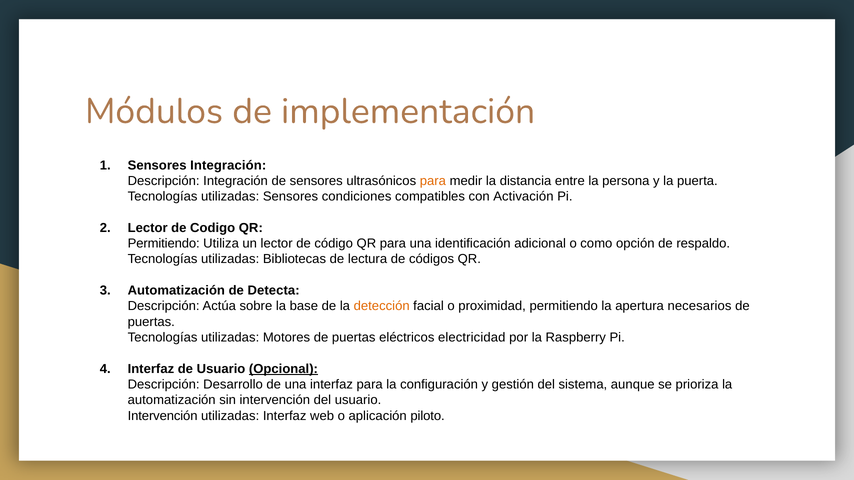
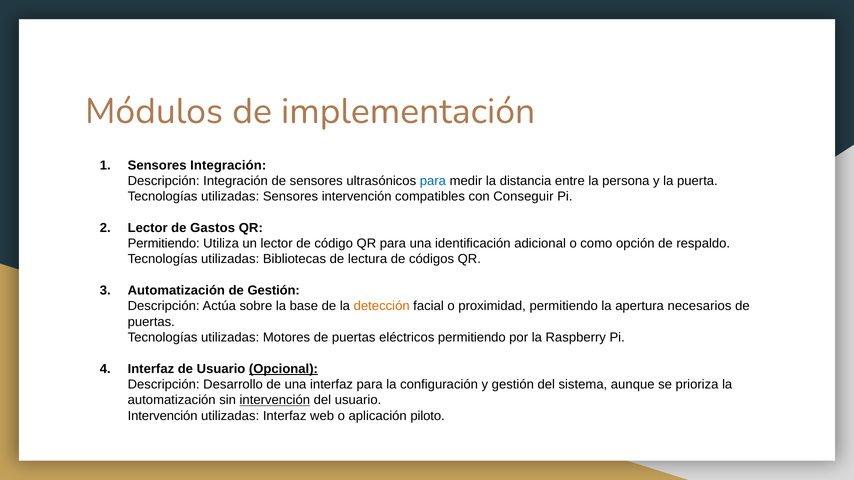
para at (433, 181) colour: orange -> blue
Sensores condiciones: condiciones -> intervención
Activación: Activación -> Conseguir
Codigo: Codigo -> Gastos
de Detecta: Detecta -> Gestión
eléctricos electricidad: electricidad -> permitiendo
intervención at (275, 400) underline: none -> present
